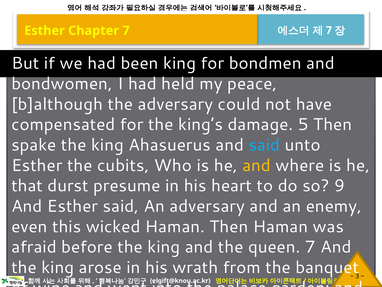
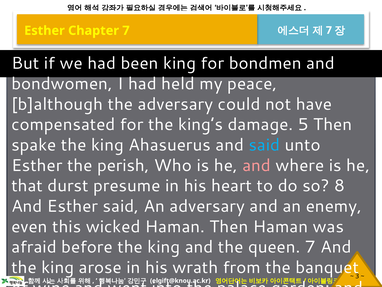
cubits: cubits -> perish
and at (257, 165) colour: yellow -> pink
9: 9 -> 8
